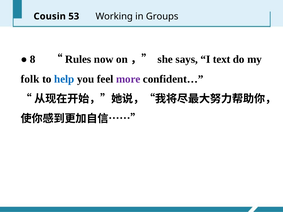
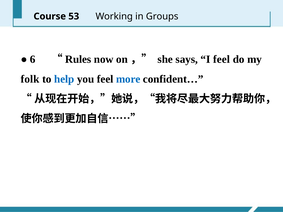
Cousin: Cousin -> Course
8: 8 -> 6
I text: text -> feel
more colour: purple -> blue
